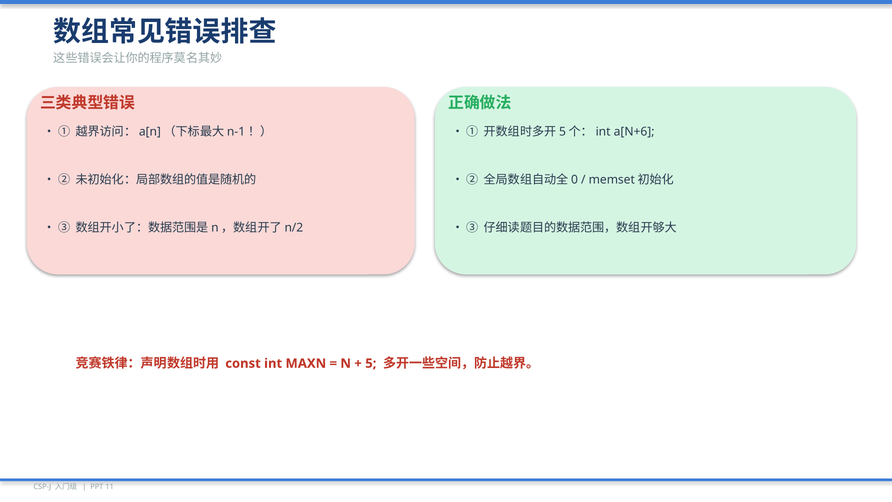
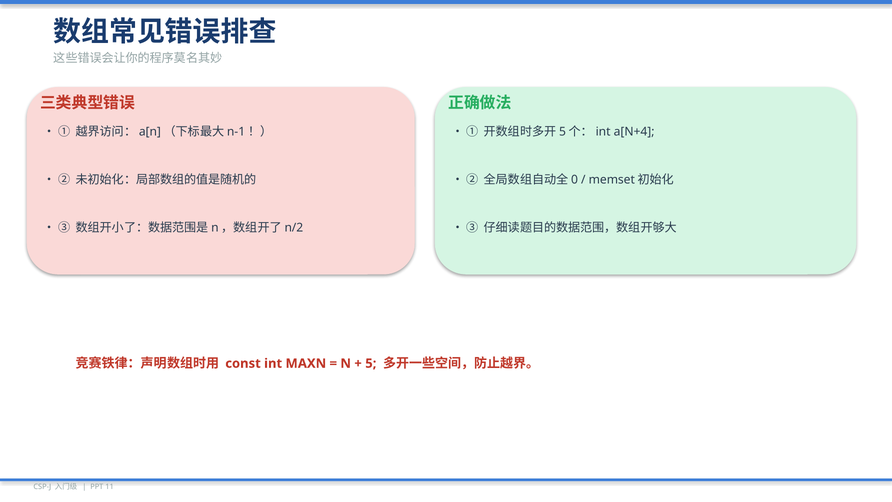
a[N+6: a[N+6 -> a[N+4
